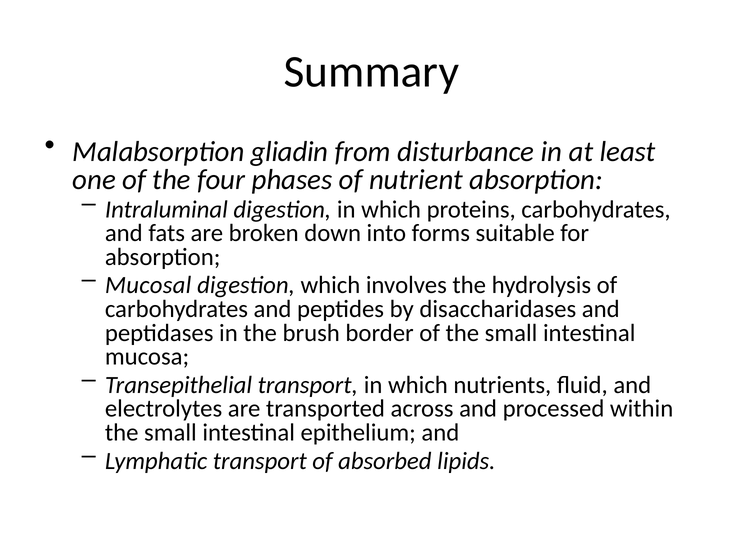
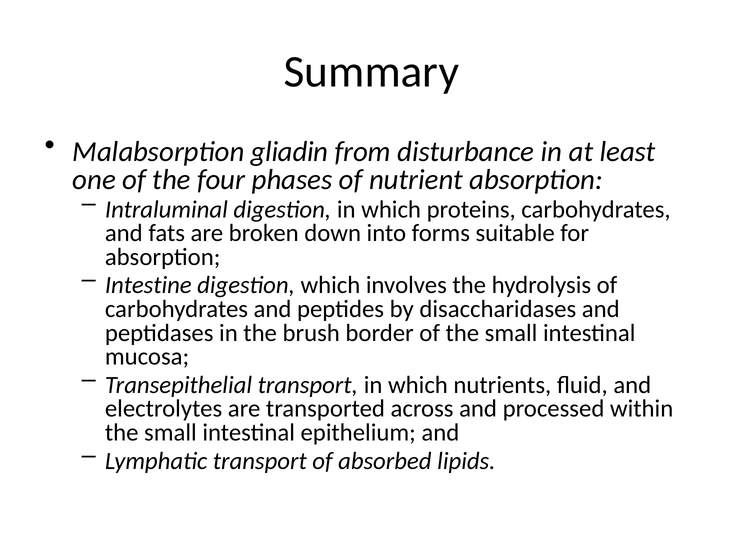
Mucosal: Mucosal -> Intestine
